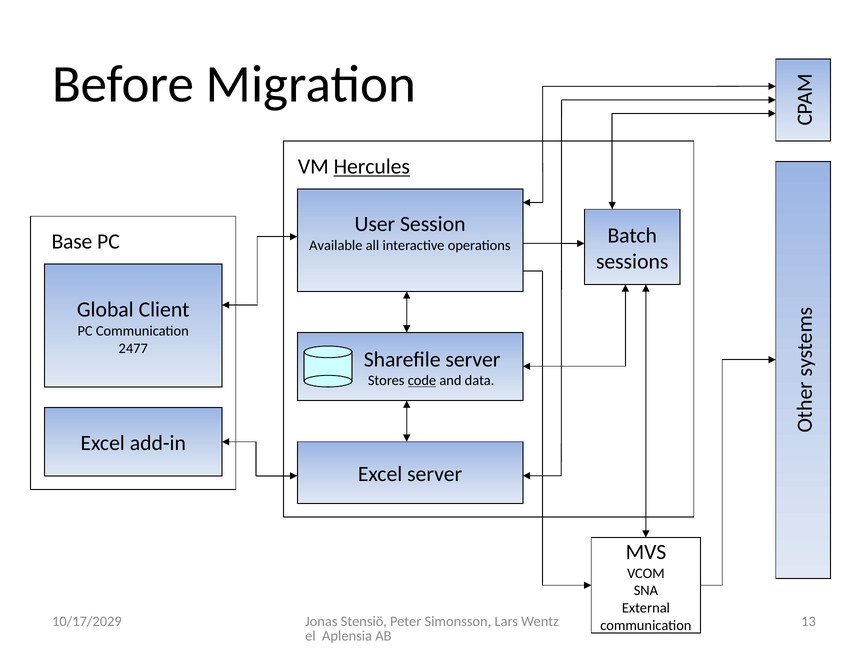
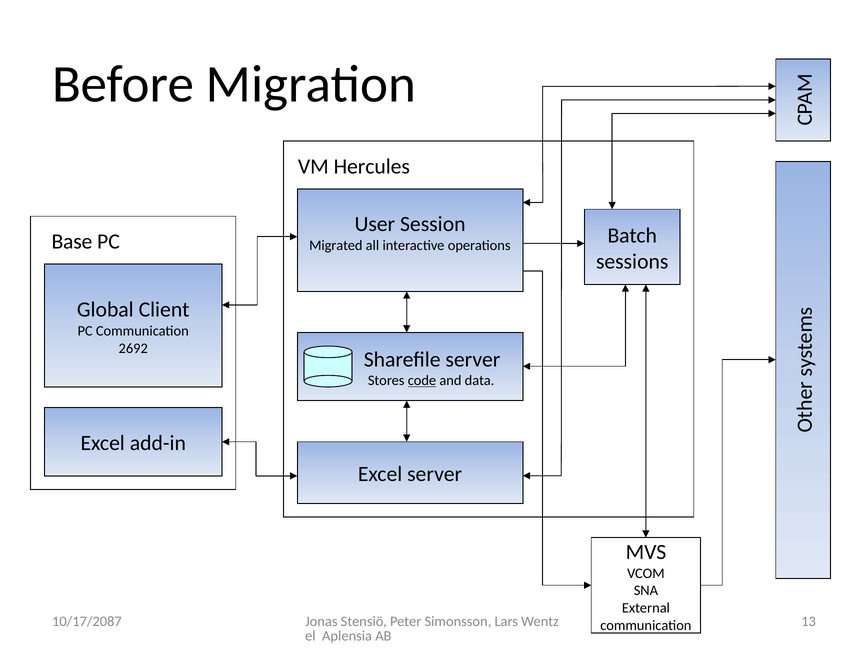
Hercules underline: present -> none
Available: Available -> Migrated
2477: 2477 -> 2692
10/17/2029: 10/17/2029 -> 10/17/2087
